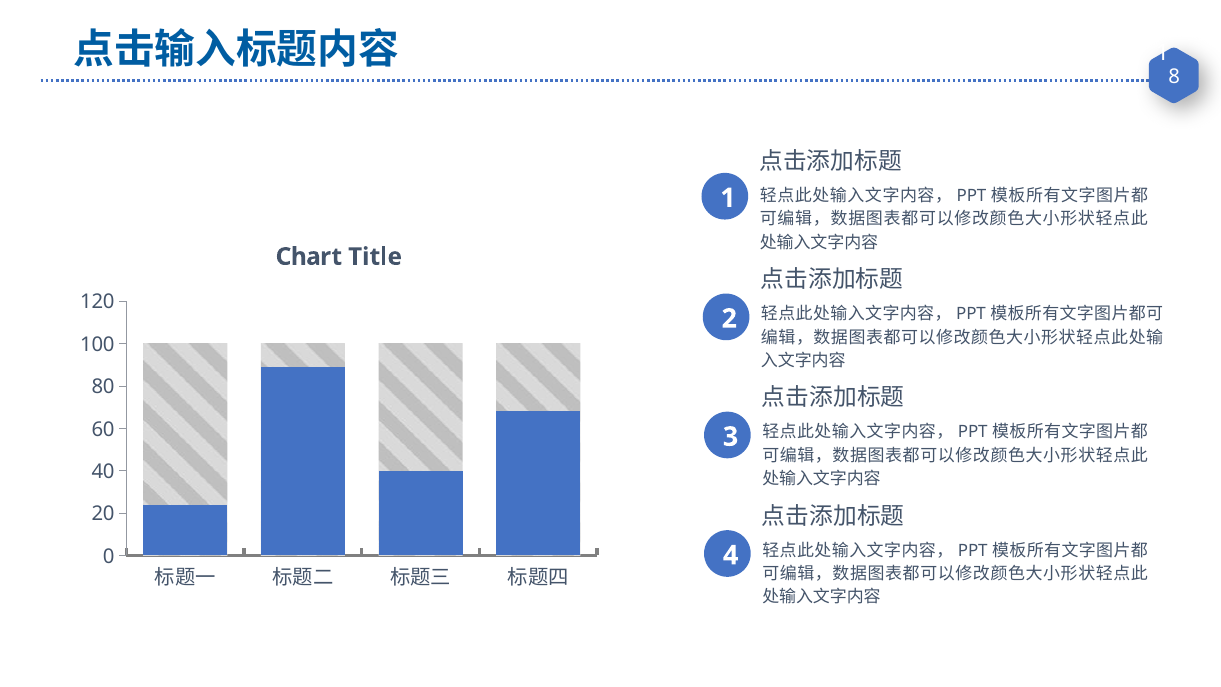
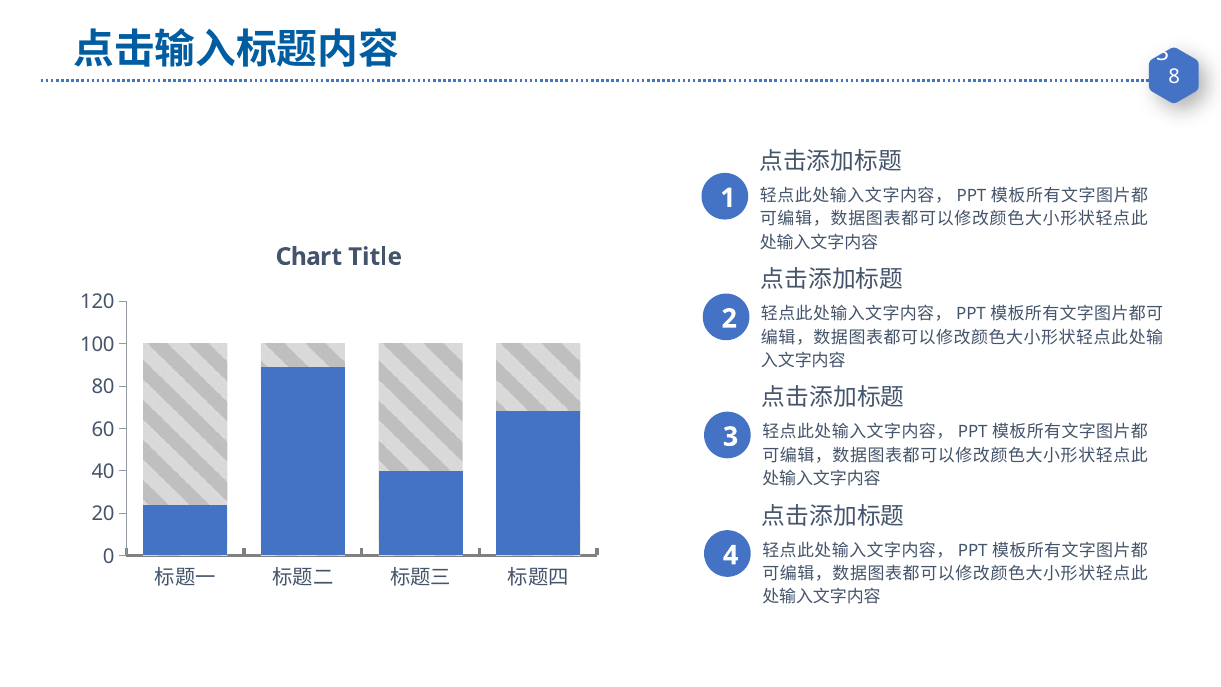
1 at (1163, 53): 1 -> 3
